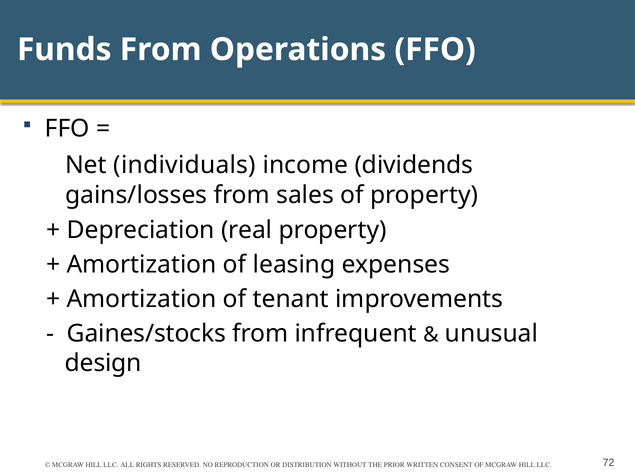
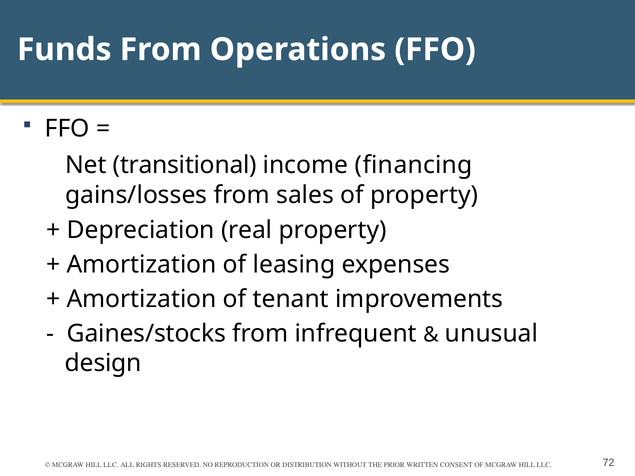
individuals: individuals -> transitional
dividends: dividends -> financing
